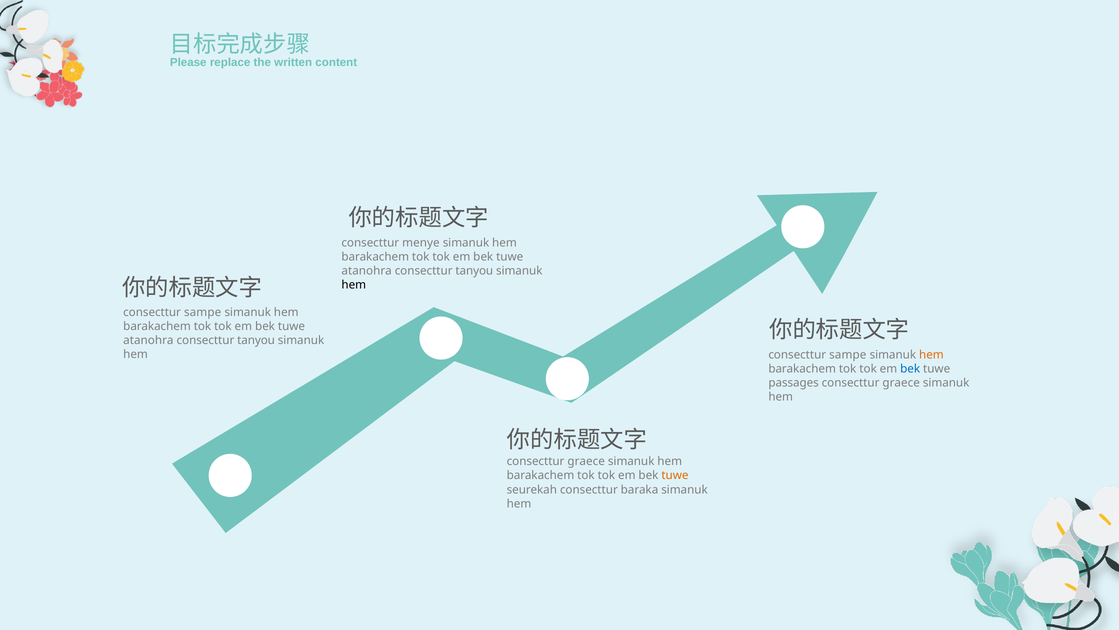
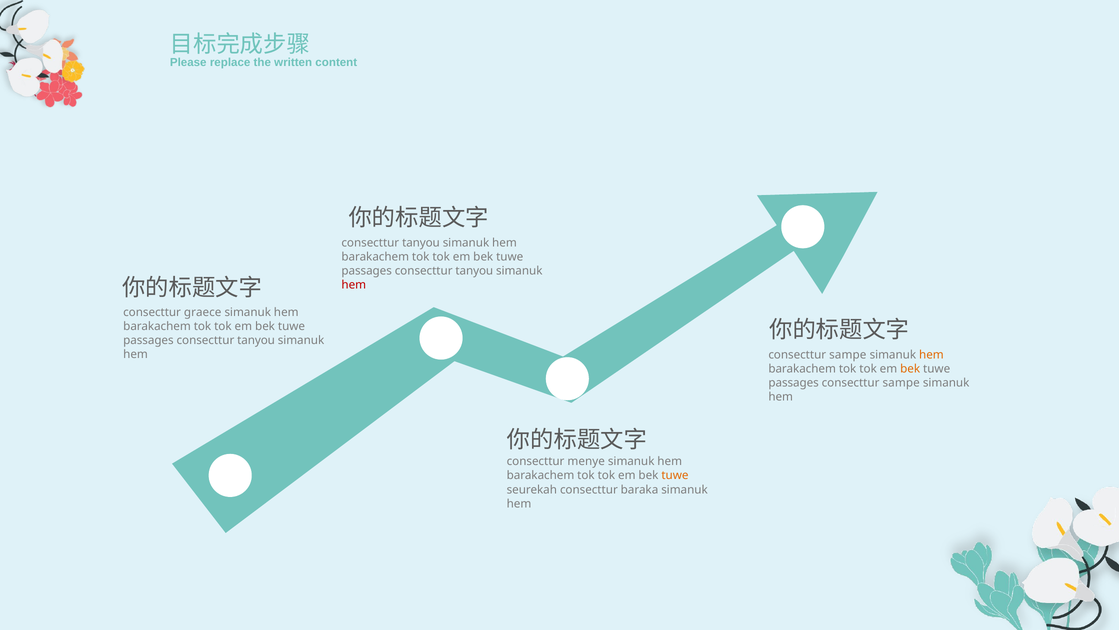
menye at (421, 243): menye -> tanyou
atanohra at (367, 271): atanohra -> passages
hem at (354, 285) colour: black -> red
sampe at (203, 312): sampe -> graece
atanohra at (148, 340): atanohra -> passages
bek at (910, 368) colour: blue -> orange
graece at (901, 382): graece -> sampe
graece at (586, 461): graece -> menye
